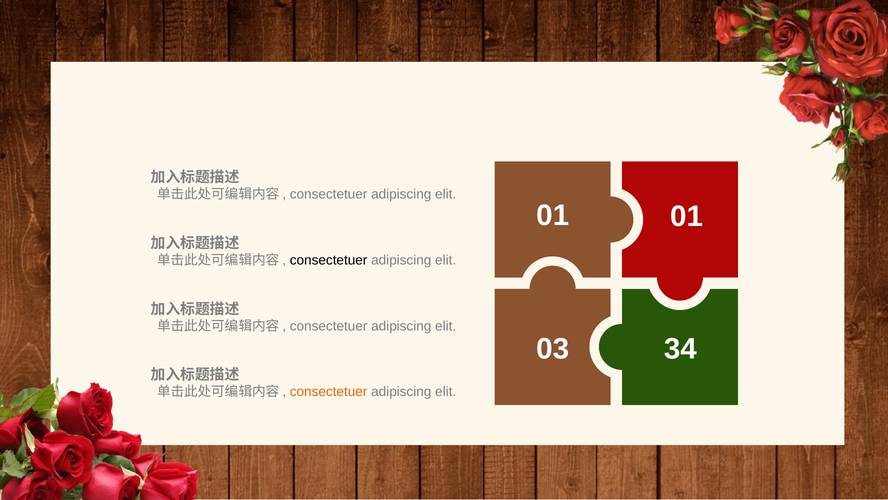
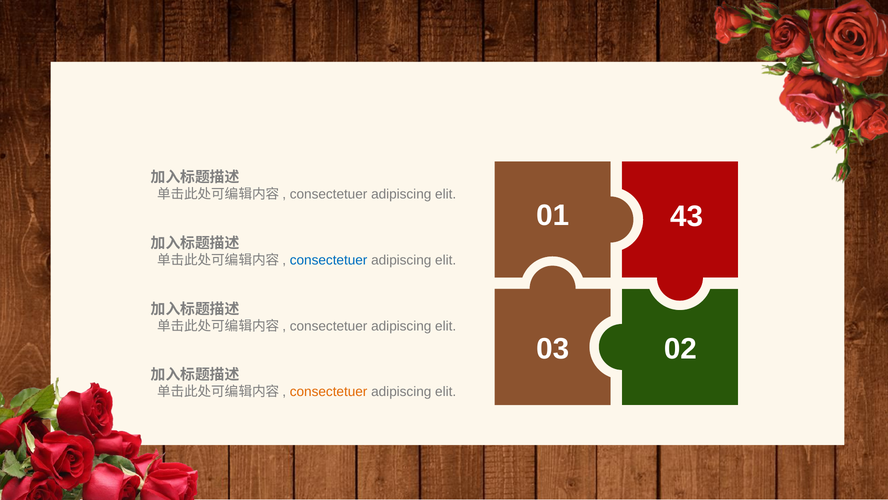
01 01: 01 -> 43
consectetuer at (329, 260) colour: black -> blue
34: 34 -> 02
